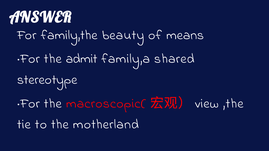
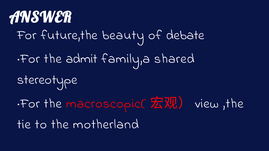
family,the: family,the -> future,the
means: means -> debate
